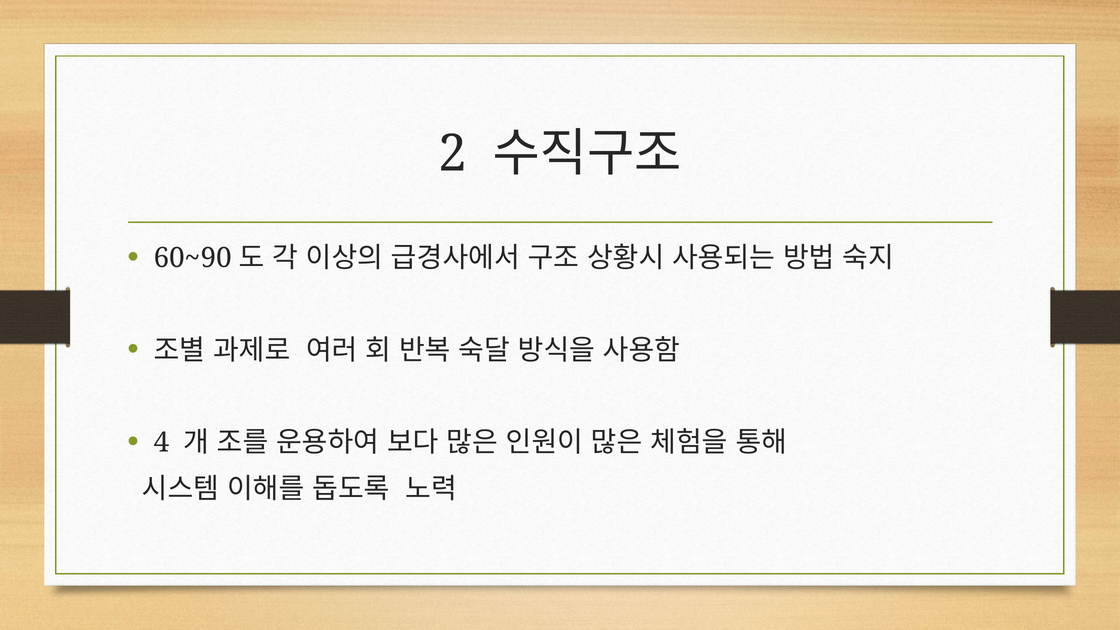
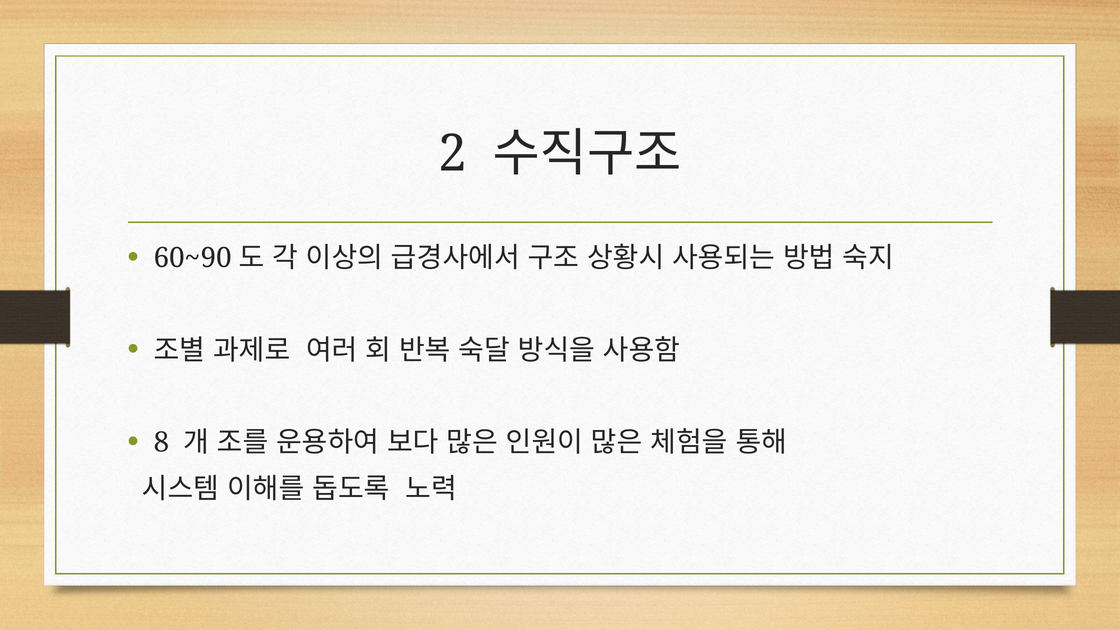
4: 4 -> 8
